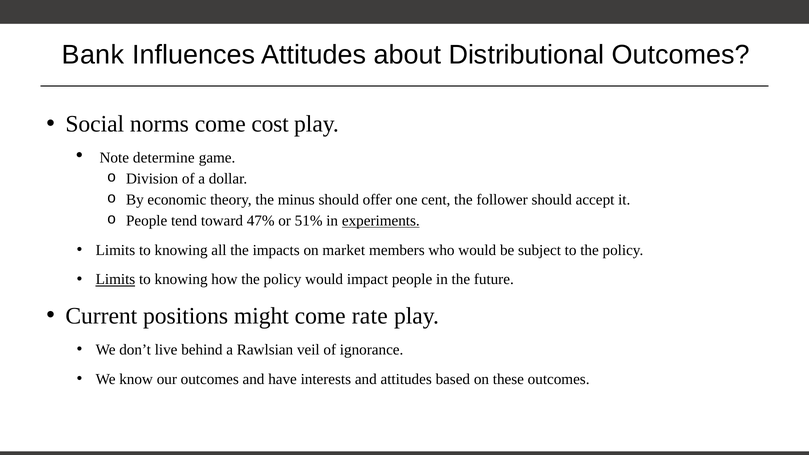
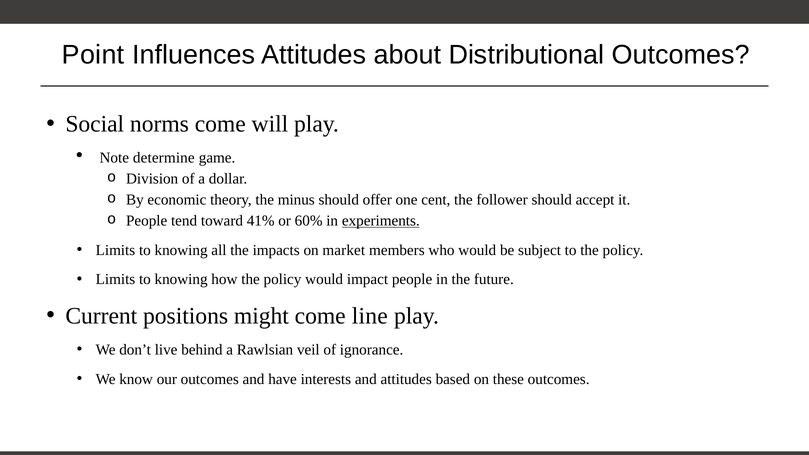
Bank: Bank -> Point
cost: cost -> will
47%: 47% -> 41%
51%: 51% -> 60%
Limits at (115, 279) underline: present -> none
rate: rate -> line
